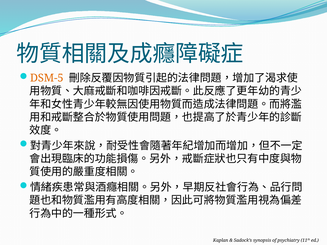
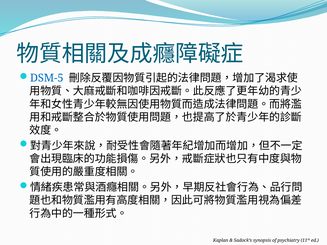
DSM-5 colour: orange -> blue
